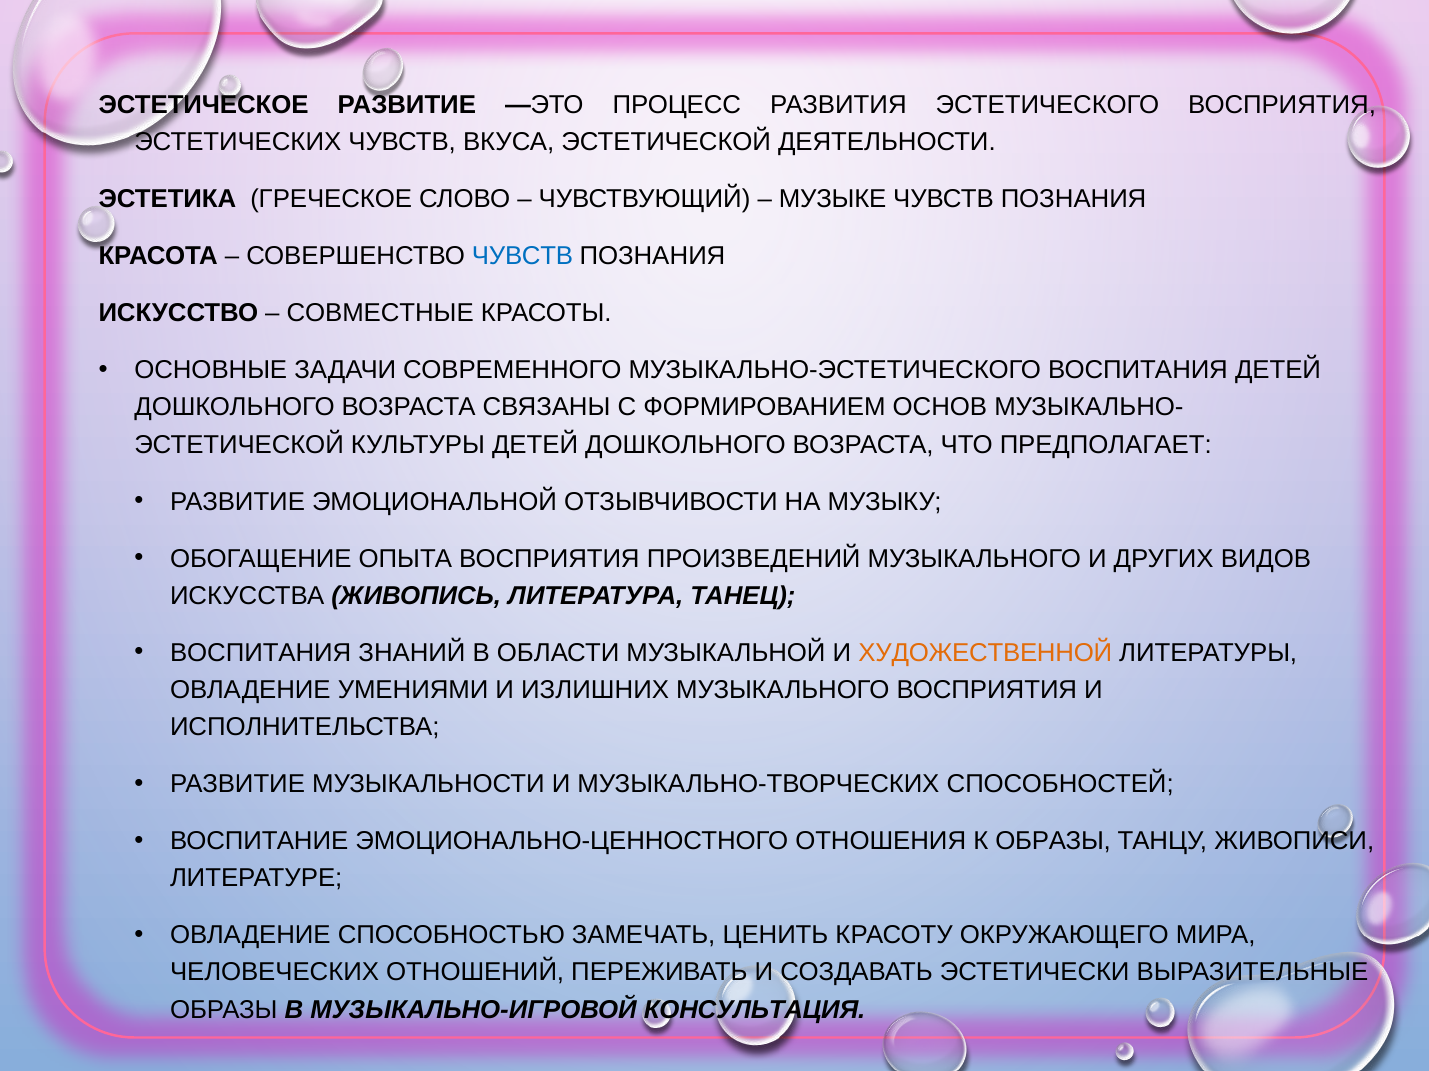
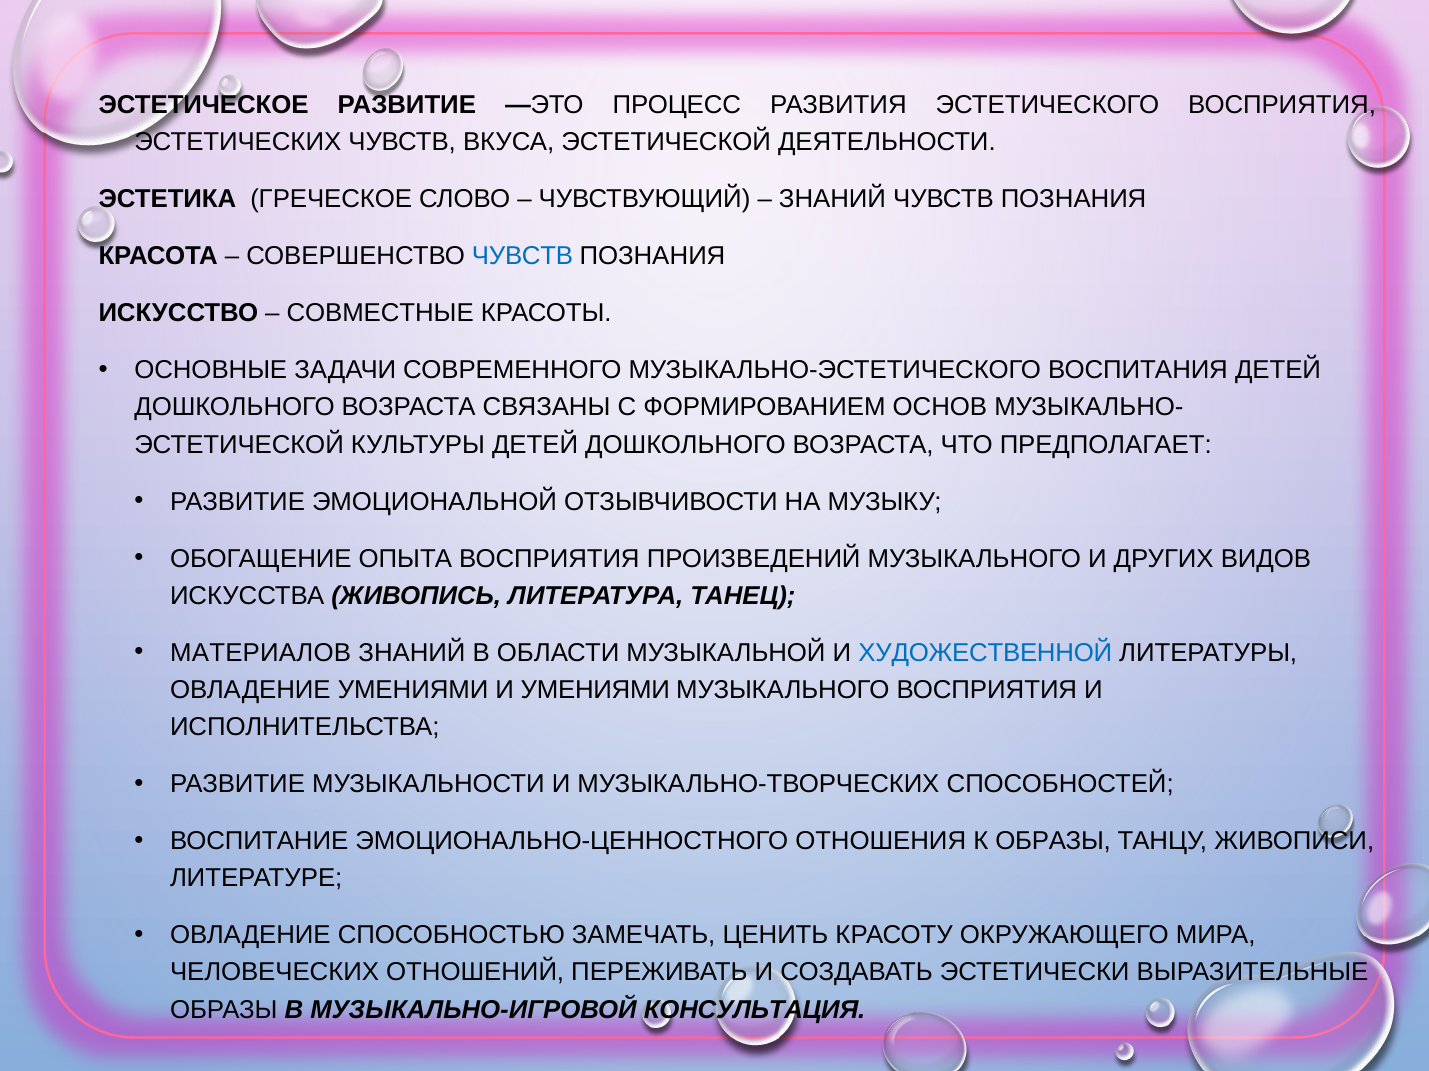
МУЗЫКЕ at (833, 199): МУЗЫКЕ -> ЗНАНИЙ
ВОСПИТАНИЯ at (261, 653): ВОСПИТАНИЯ -> МАТЕРИАЛОВ
ХУДОЖЕСТВЕННОЙ colour: orange -> blue
И ИЗЛИШНИХ: ИЗЛИШНИХ -> УМЕНИЯМИ
